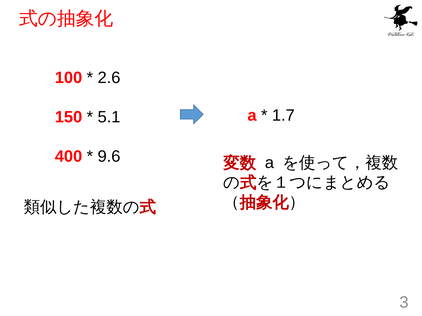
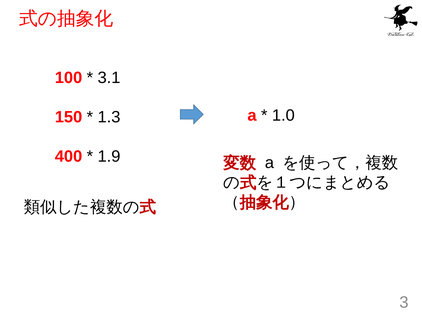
2.6: 2.6 -> 3.1
1.7: 1.7 -> 1.0
5.1: 5.1 -> 1.3
9.6: 9.6 -> 1.9
